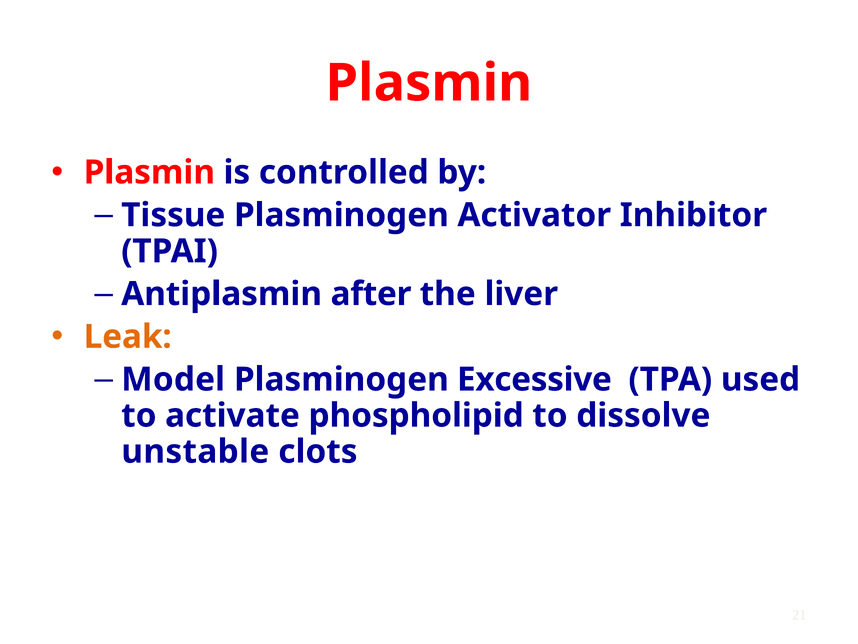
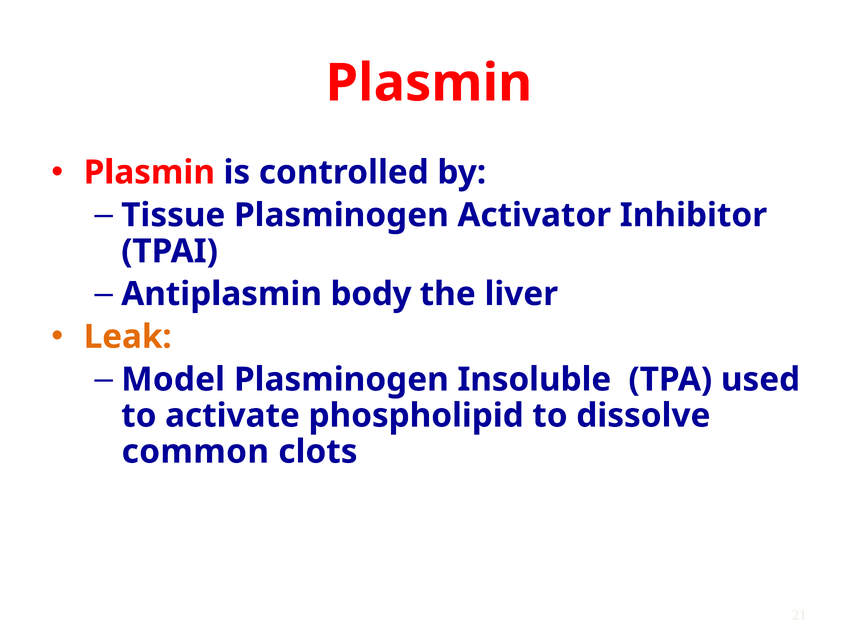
after: after -> body
Excessive: Excessive -> Insoluble
unstable: unstable -> common
